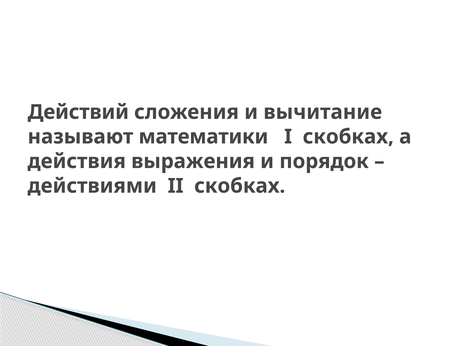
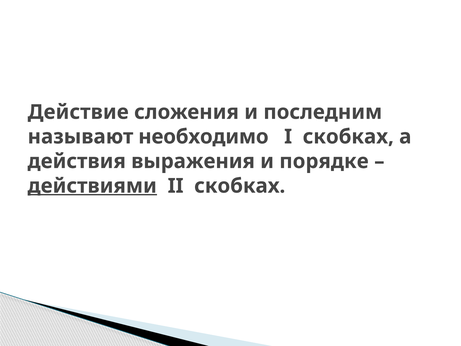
Действий: Действий -> Действие
вычитание: вычитание -> последним
математики: математики -> необходимо
порядок: порядок -> порядке
действиями underline: none -> present
